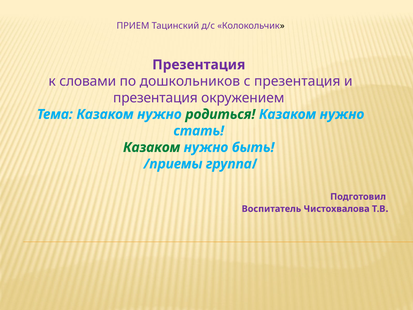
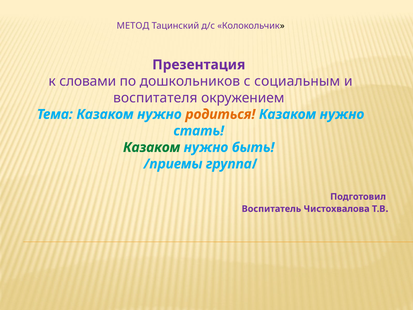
ПРИЕМ: ПРИЕМ -> МЕТОД
с презентация: презентация -> социальным
презентация at (155, 98): презентация -> воспитателя
родиться colour: green -> orange
